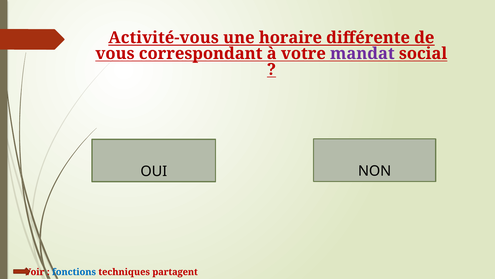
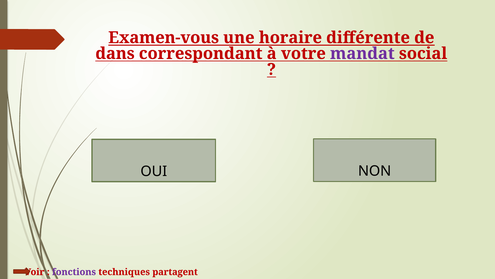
Activité-vous: Activité-vous -> Examen-vous
vous: vous -> dans
fonctions colour: blue -> purple
